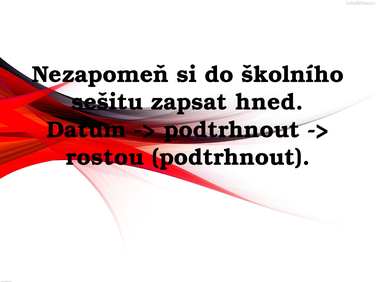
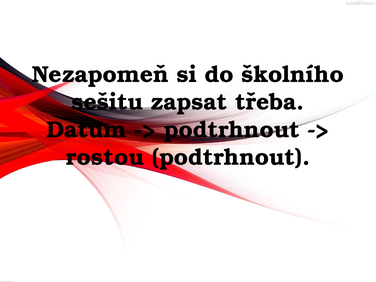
hned: hned -> třeba
